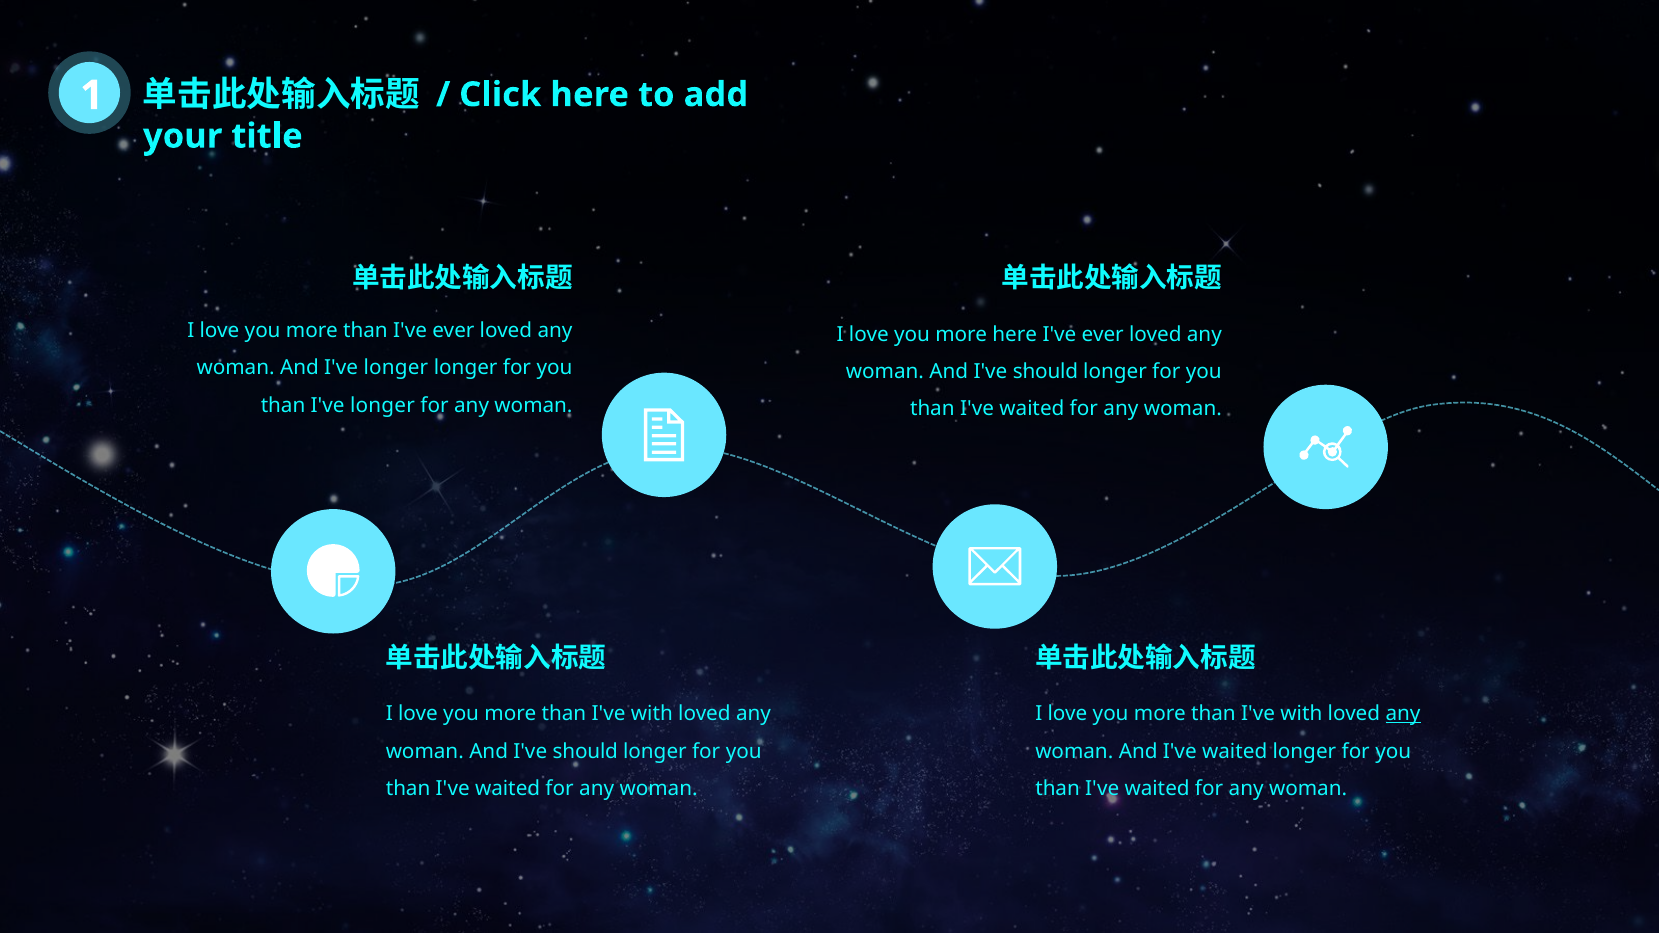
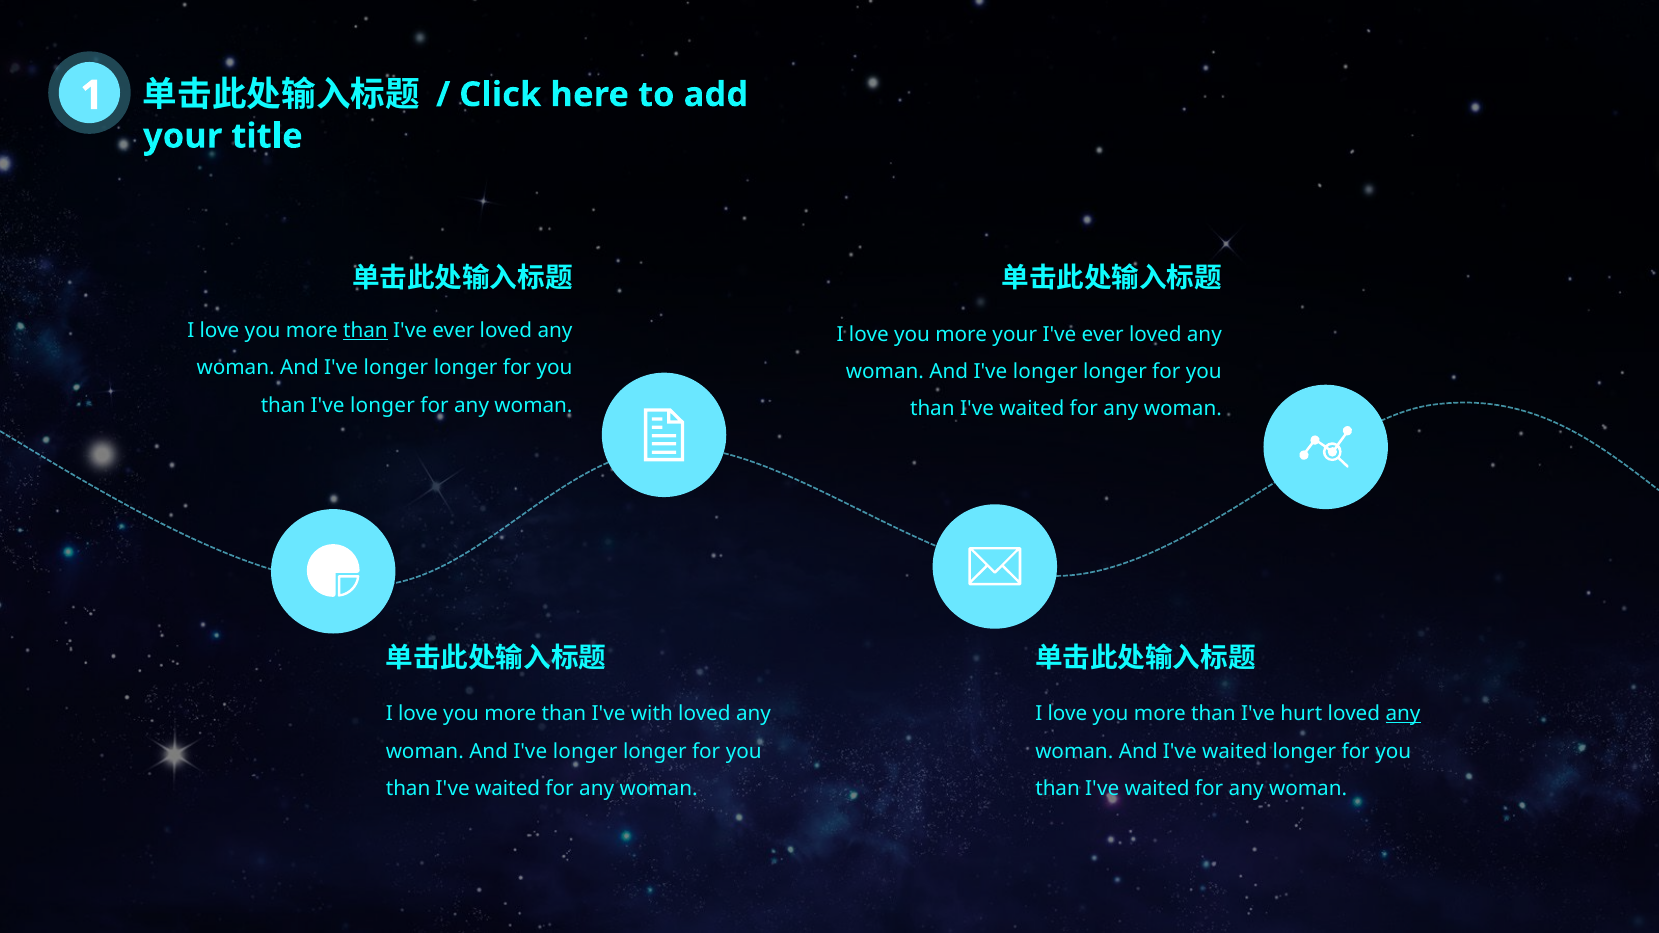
than at (365, 331) underline: none -> present
more here: here -> your
should at (1045, 372): should -> longer
with at (1301, 714): with -> hurt
should at (585, 751): should -> longer
